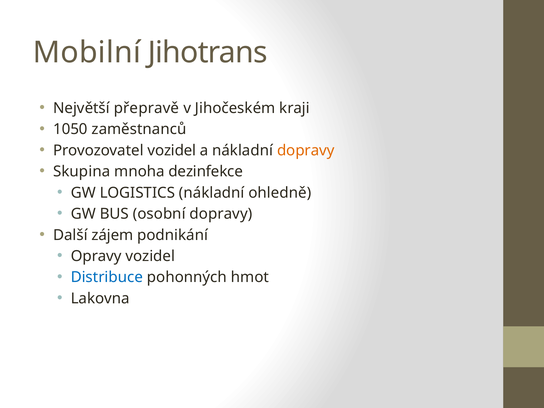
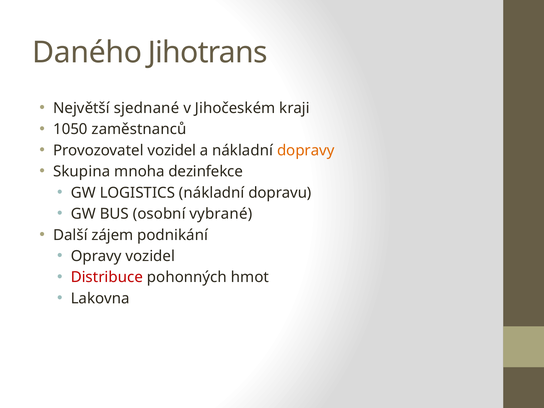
Mobilní: Mobilní -> Daného
přepravě: přepravě -> sjednané
ohledně: ohledně -> dopravu
osobní dopravy: dopravy -> vybrané
Distribuce colour: blue -> red
